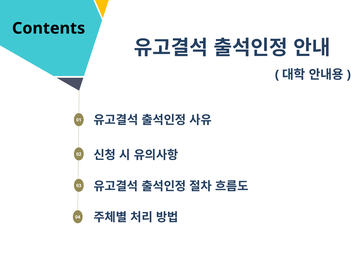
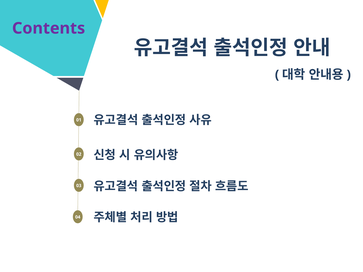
Contents colour: black -> purple
